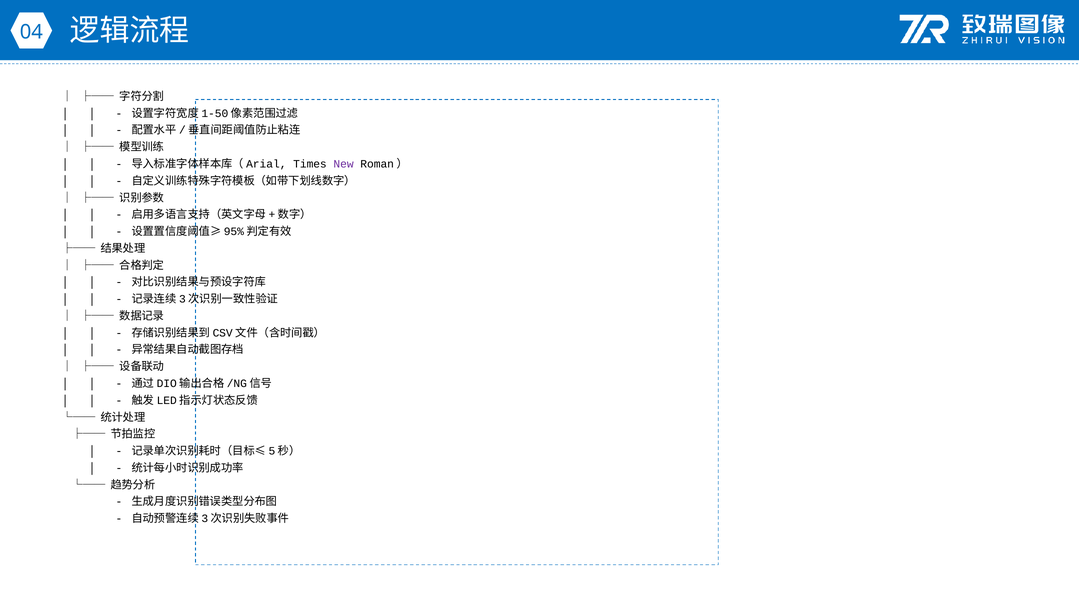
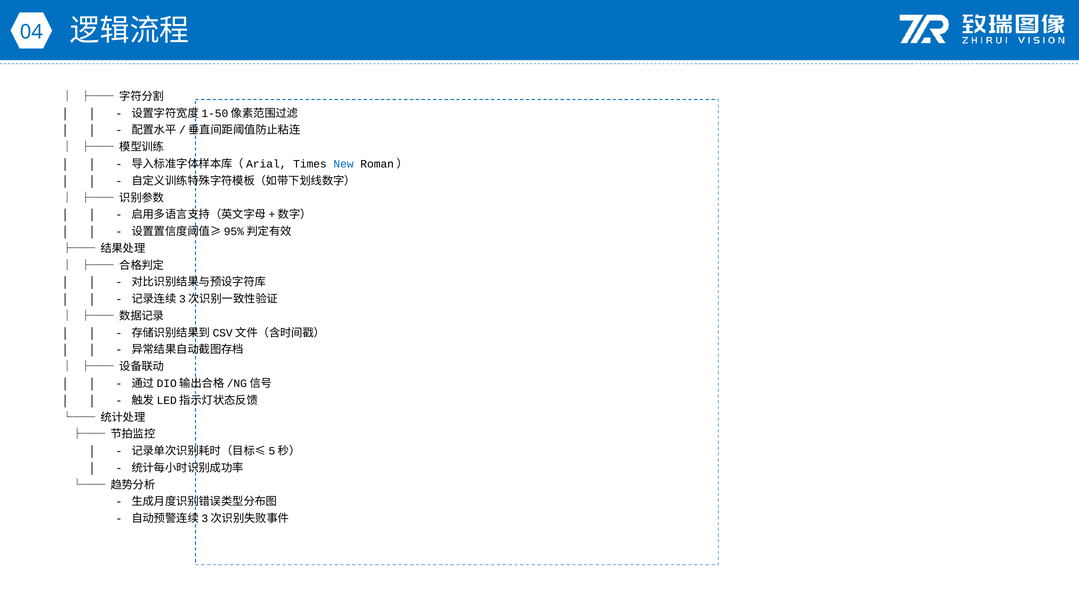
New colour: purple -> blue
